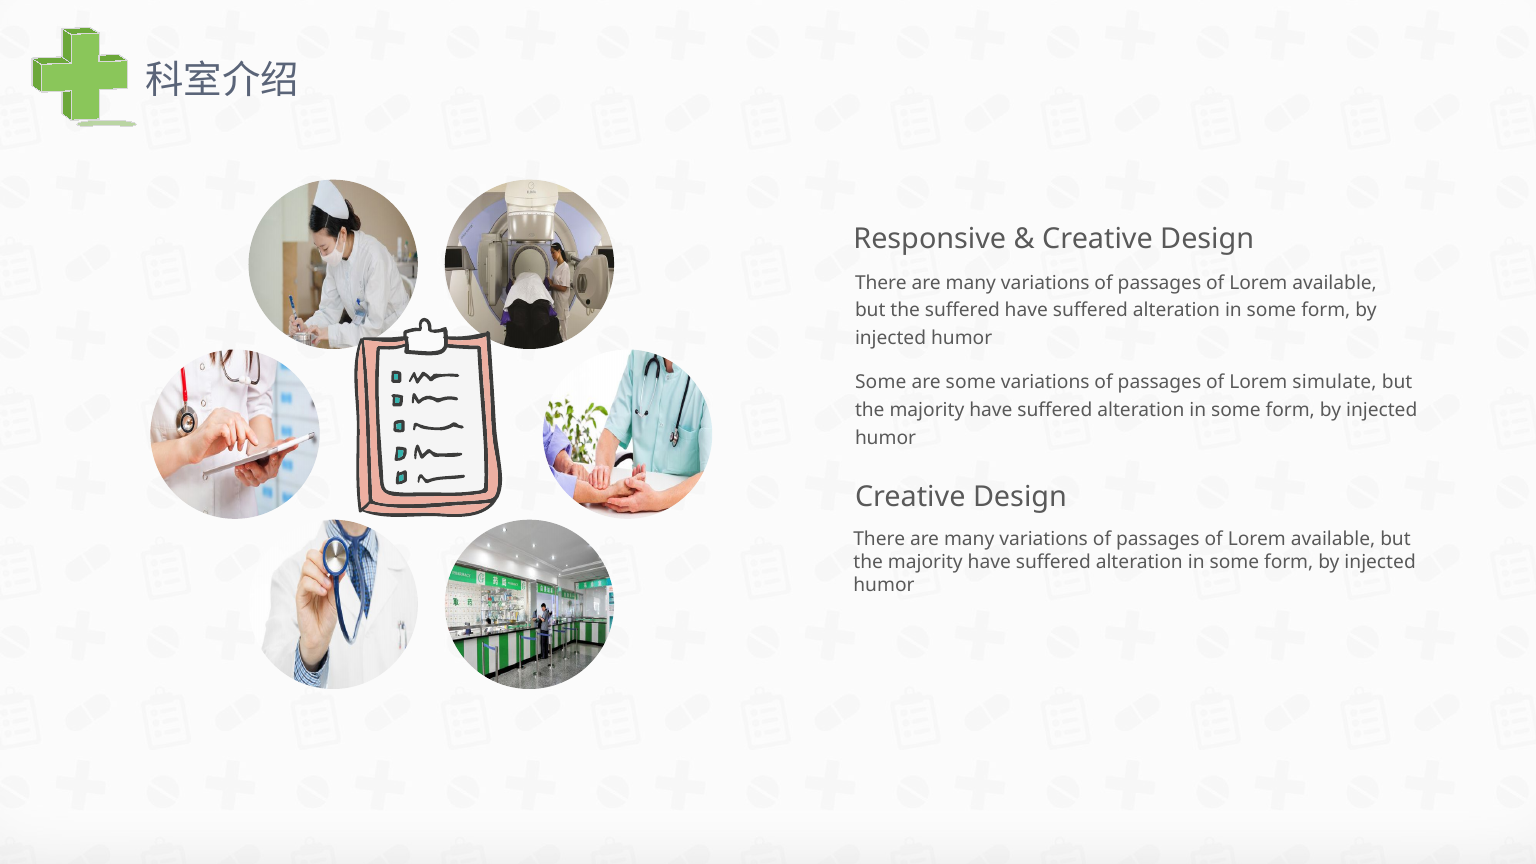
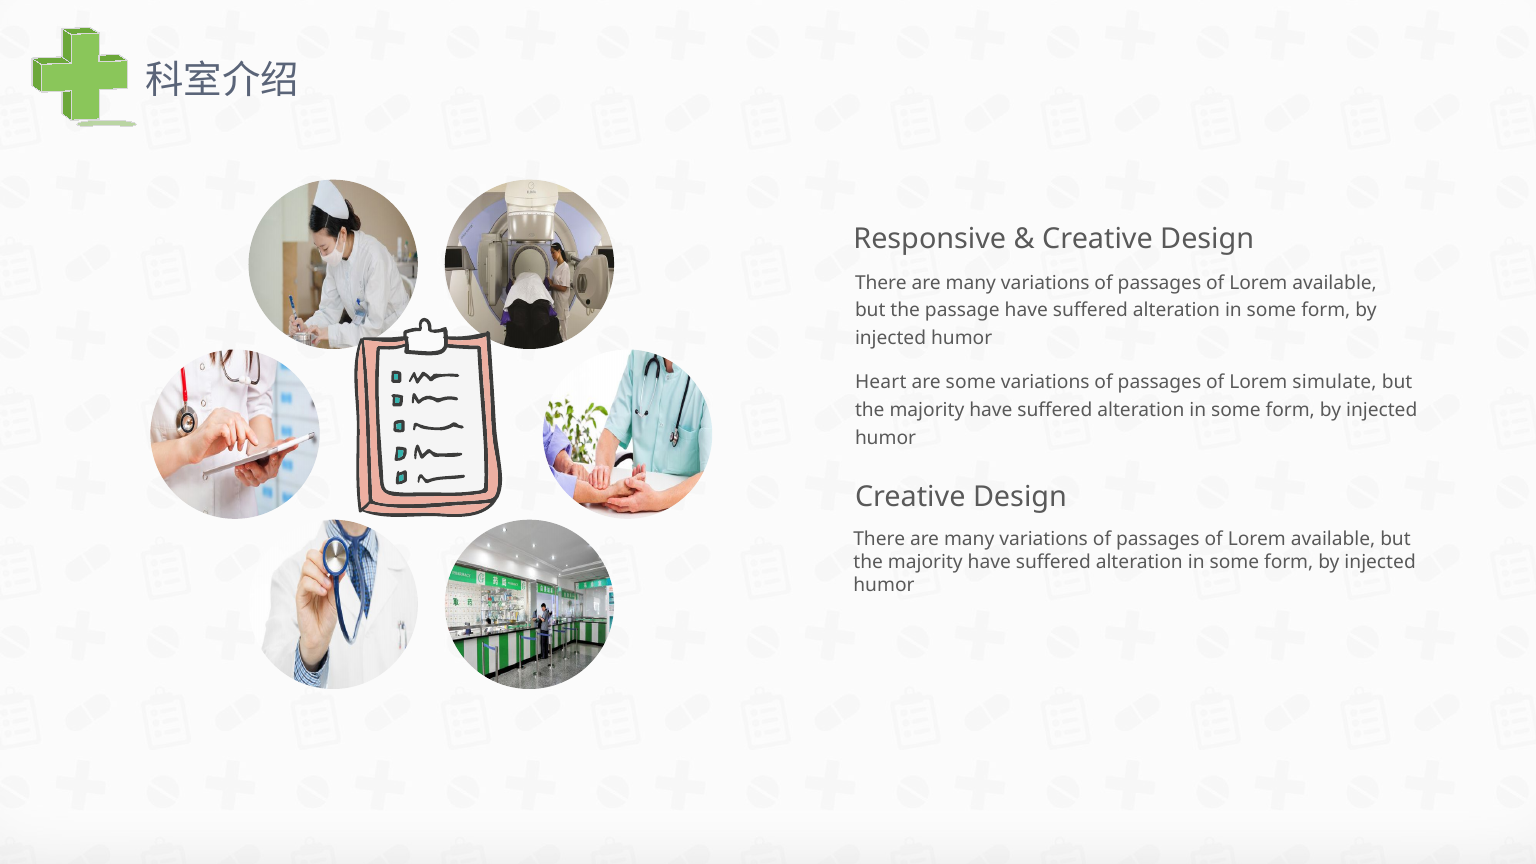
the suffered: suffered -> passage
Some at (881, 382): Some -> Heart
